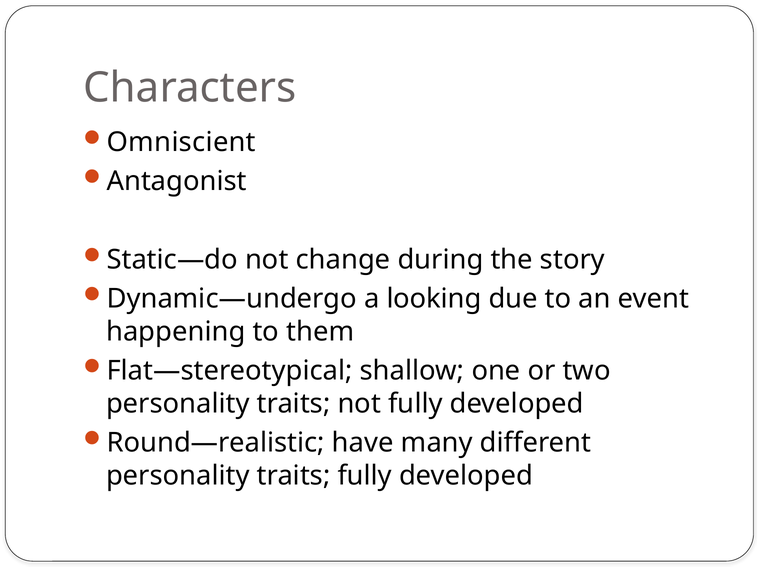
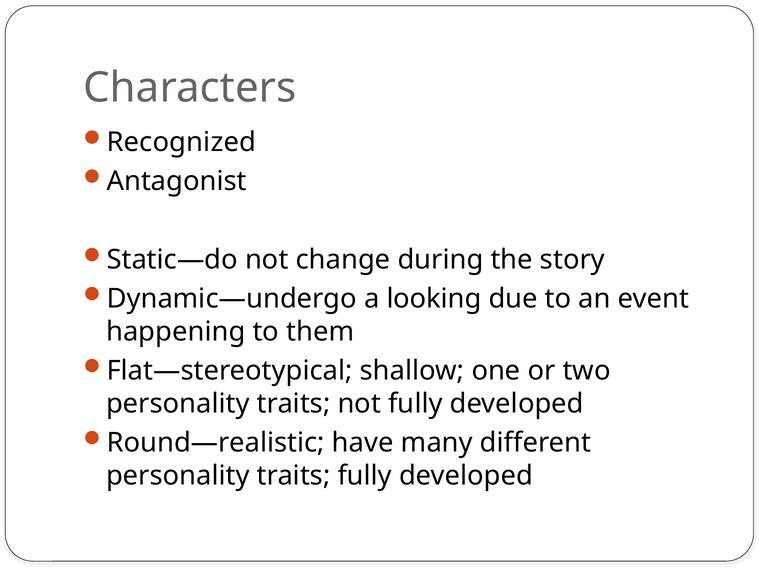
Omniscient: Omniscient -> Recognized
